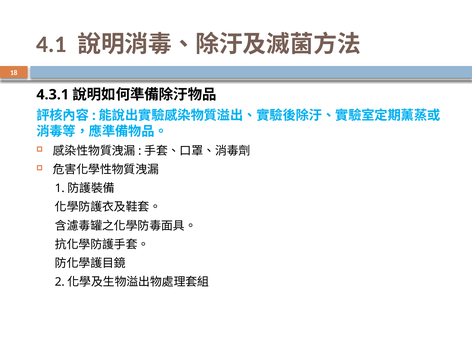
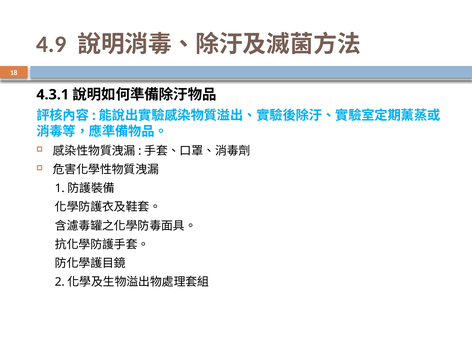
4.1: 4.1 -> 4.9
